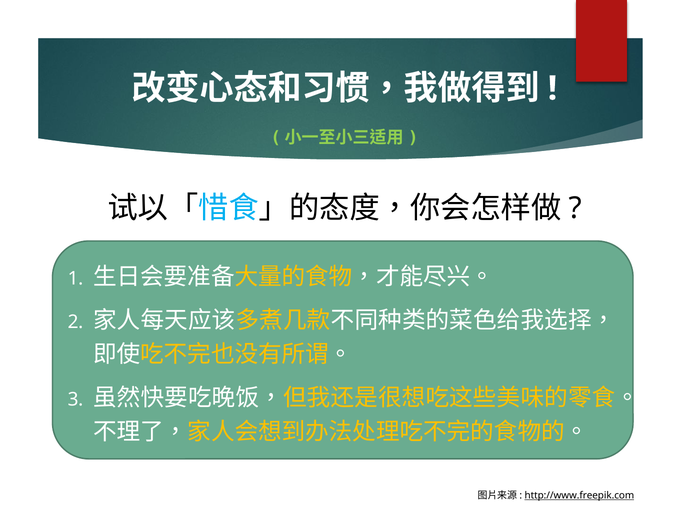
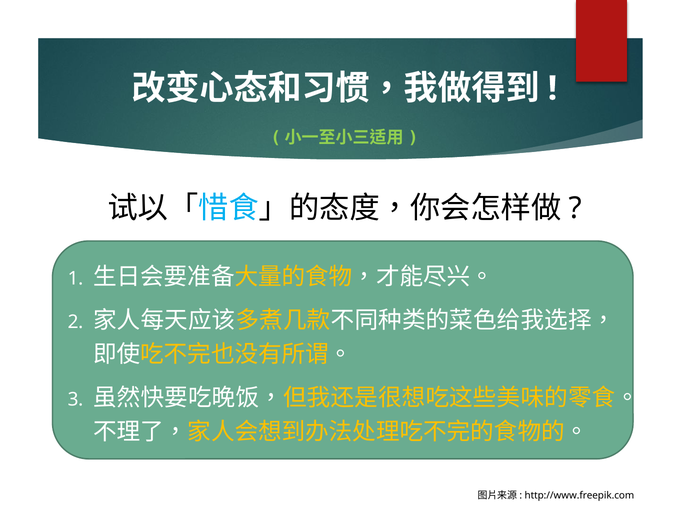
http://www.freepik.com underline: present -> none
